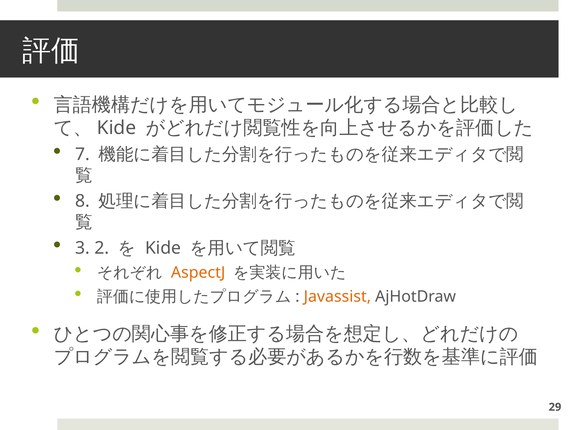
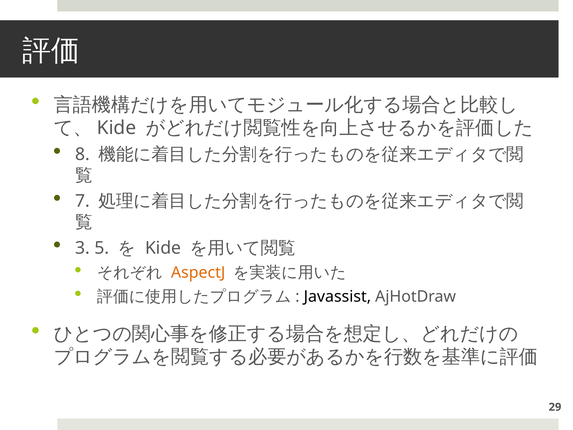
7: 7 -> 8
8: 8 -> 7
2: 2 -> 5
Javassist colour: orange -> black
